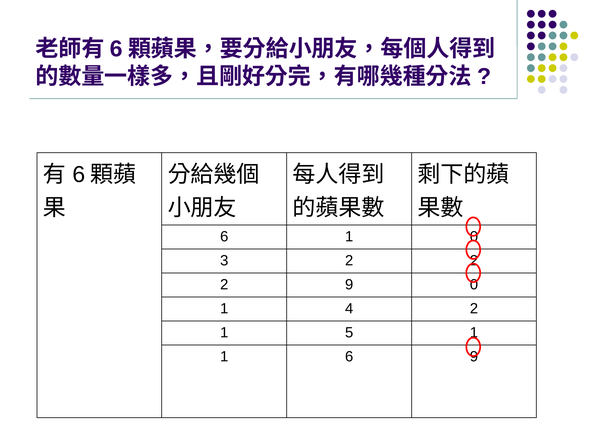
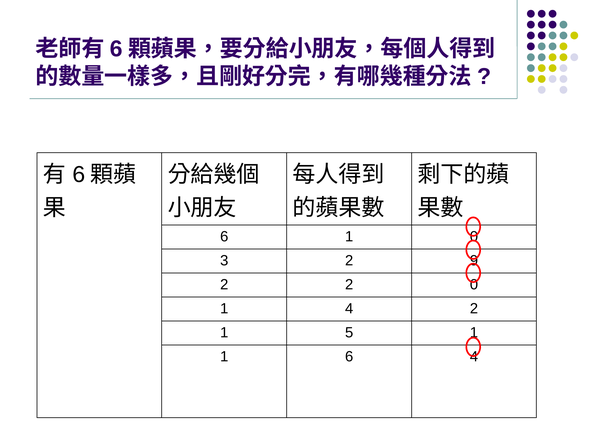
3 2 2: 2 -> 9
2 9: 9 -> 2
6 9: 9 -> 4
